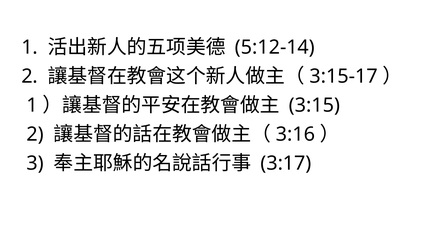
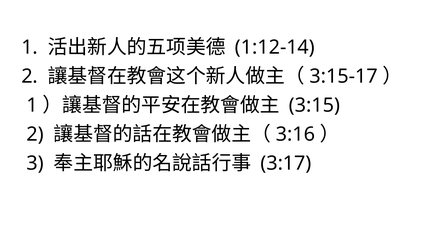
5:12-14: 5:12-14 -> 1:12-14
